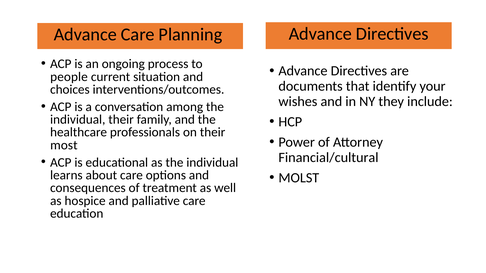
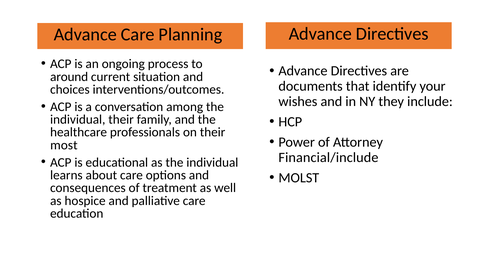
people: people -> around
Financial/cultural: Financial/cultural -> Financial/include
